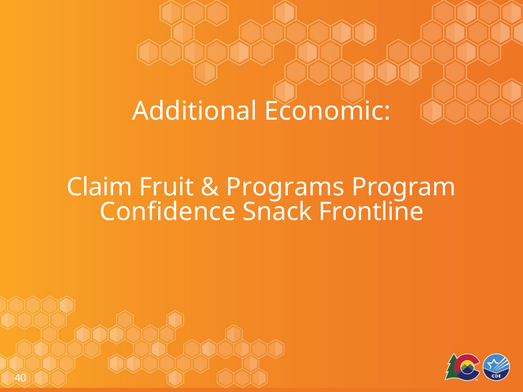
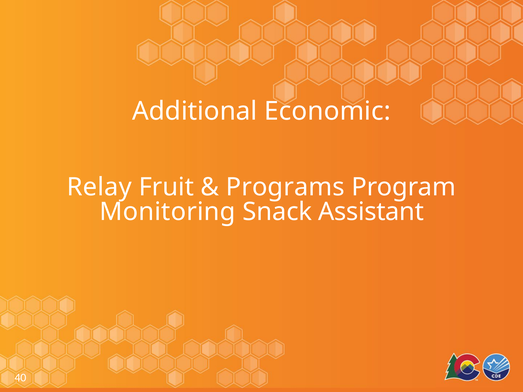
Claim: Claim -> Relay
Confidence: Confidence -> Monitoring
Frontline: Frontline -> Assistant
